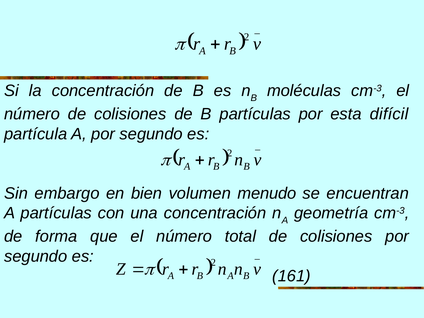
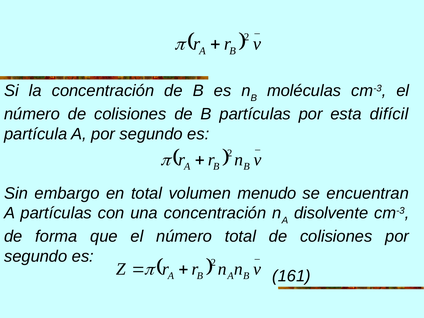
en bien: bien -> total
geometría: geometría -> disolvente
